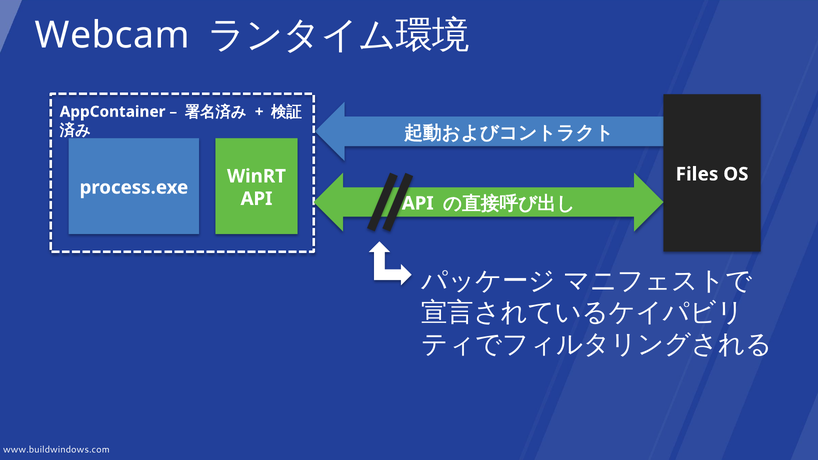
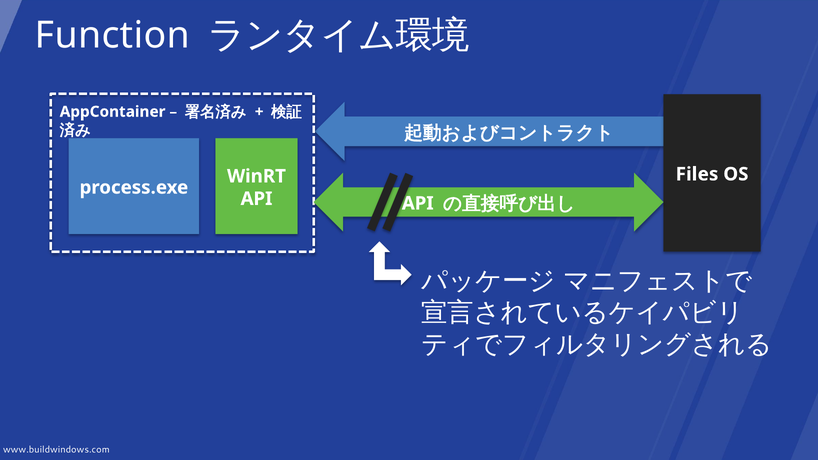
Webcam: Webcam -> Function
